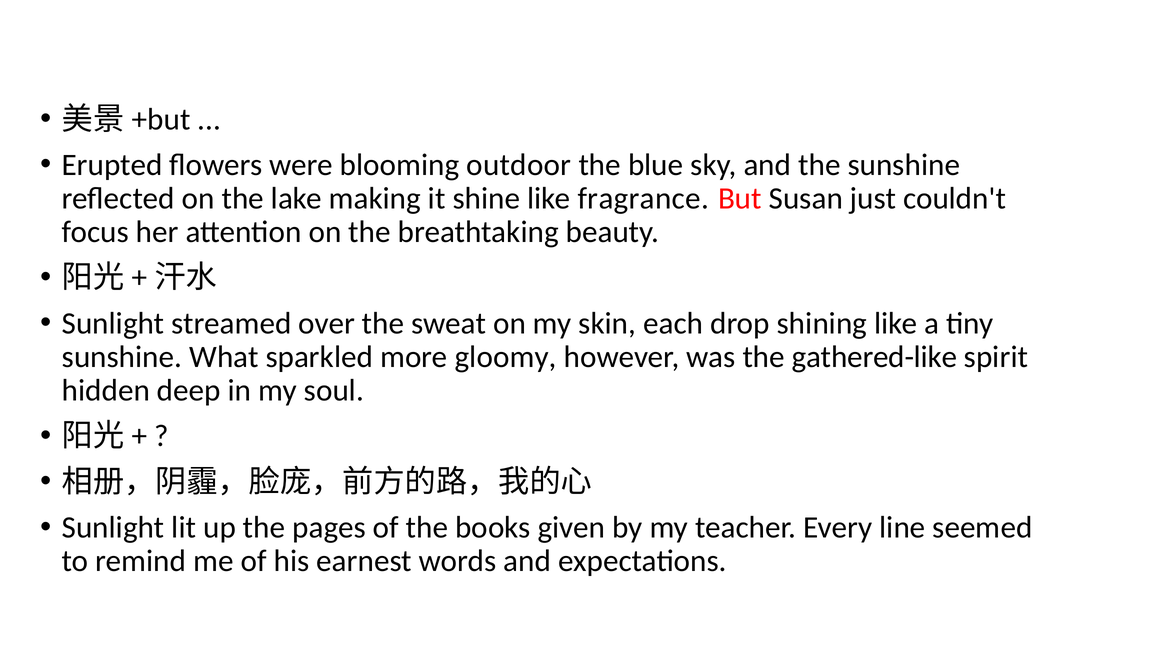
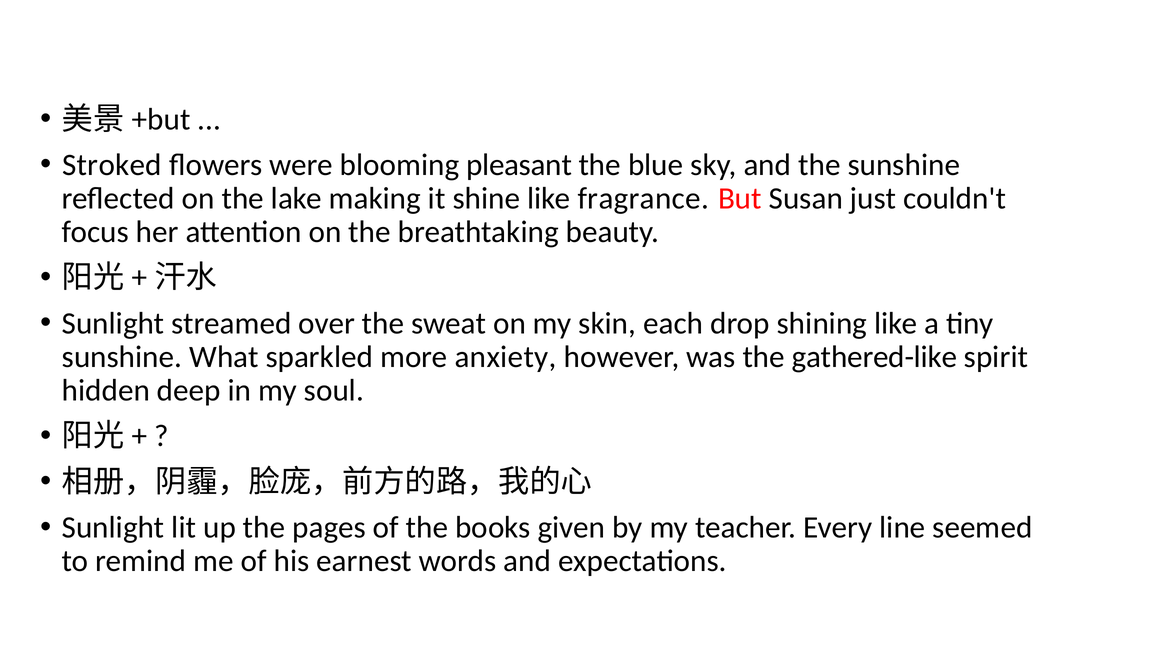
Erupted: Erupted -> Stroked
outdoor: outdoor -> pleasant
gloomy: gloomy -> anxiety
